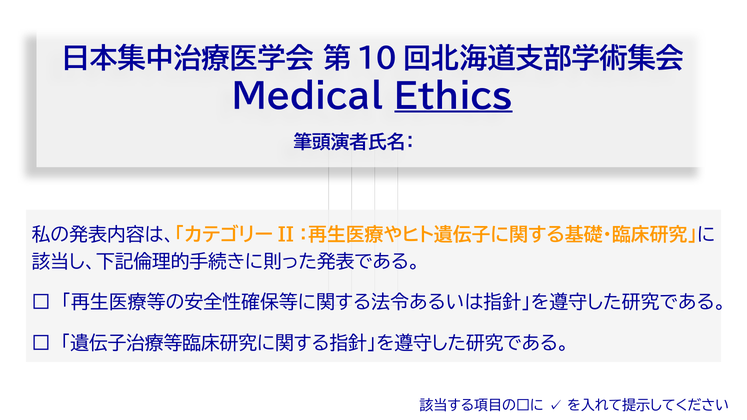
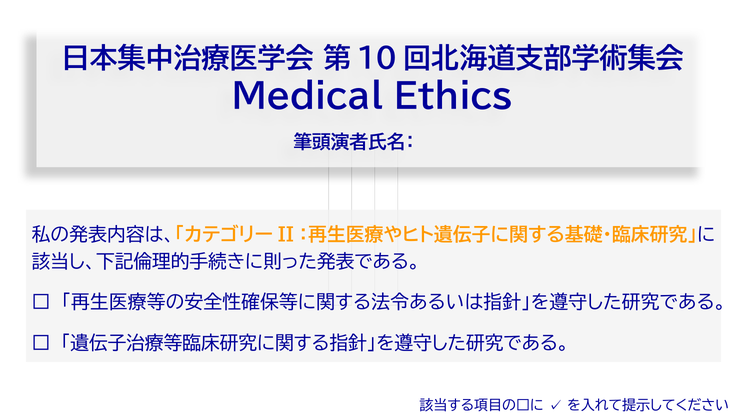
Ethics underline: present -> none
